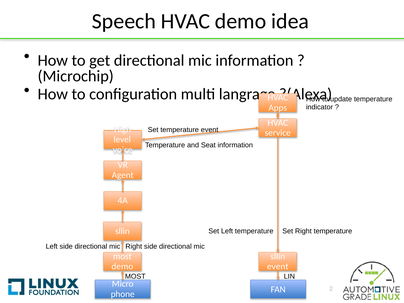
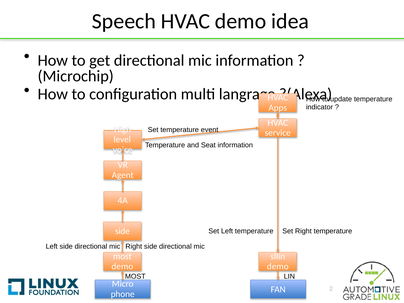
sllin at (122, 231): sllin -> side
event at (278, 267): event -> demo
